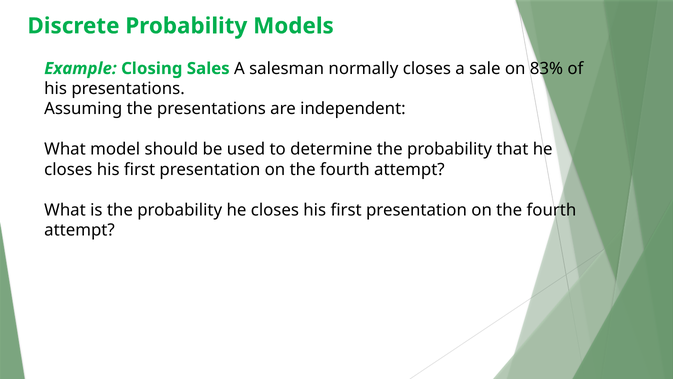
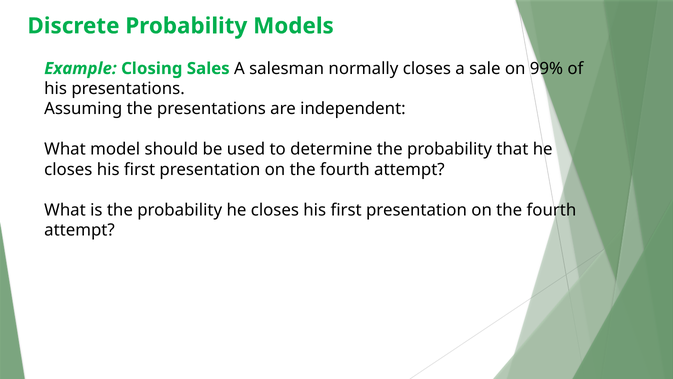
83%: 83% -> 99%
